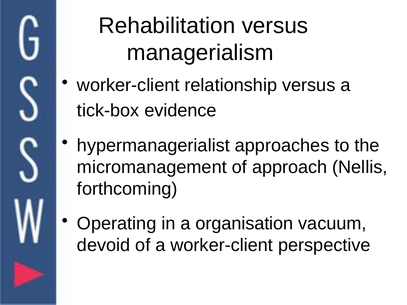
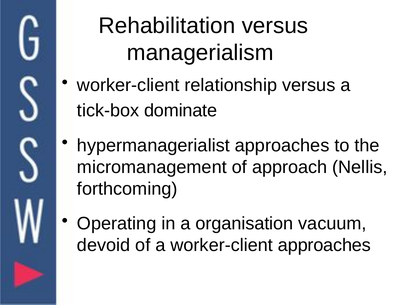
evidence: evidence -> dominate
worker-client perspective: perspective -> approaches
